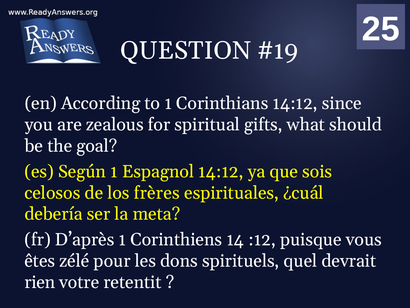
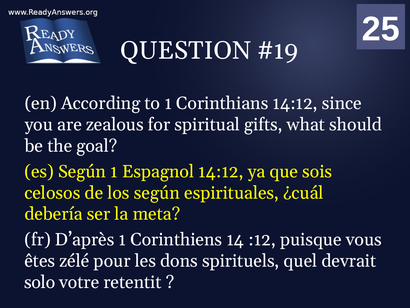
los frères: frères -> según
rien: rien -> solo
